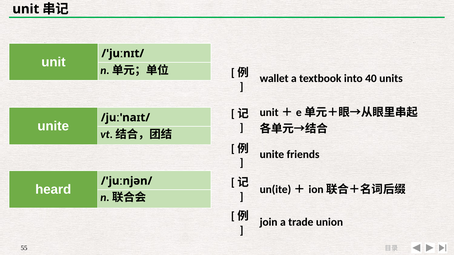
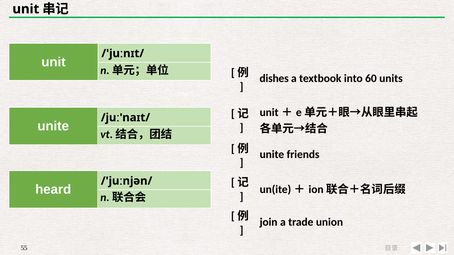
wallet: wallet -> dishes
40: 40 -> 60
